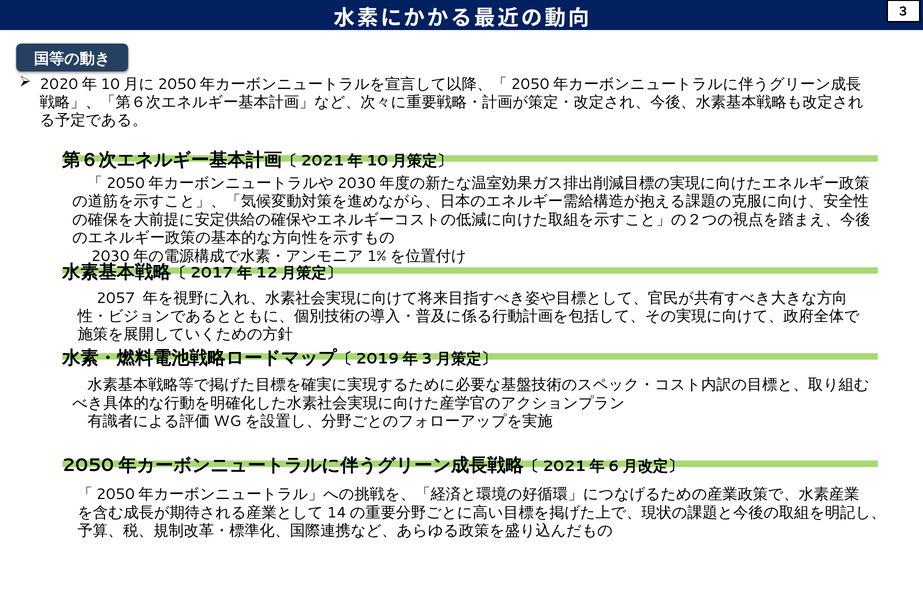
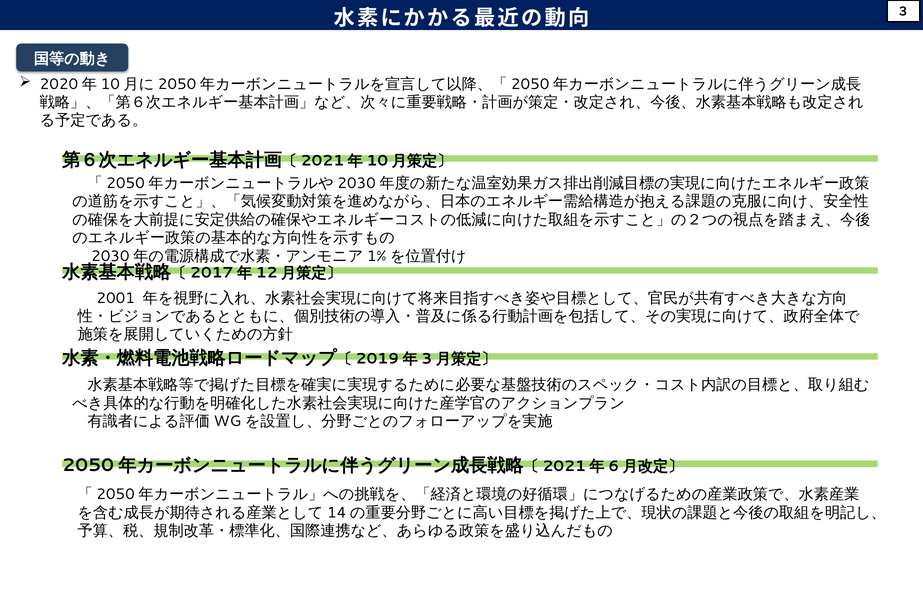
2057: 2057 -> 2001
